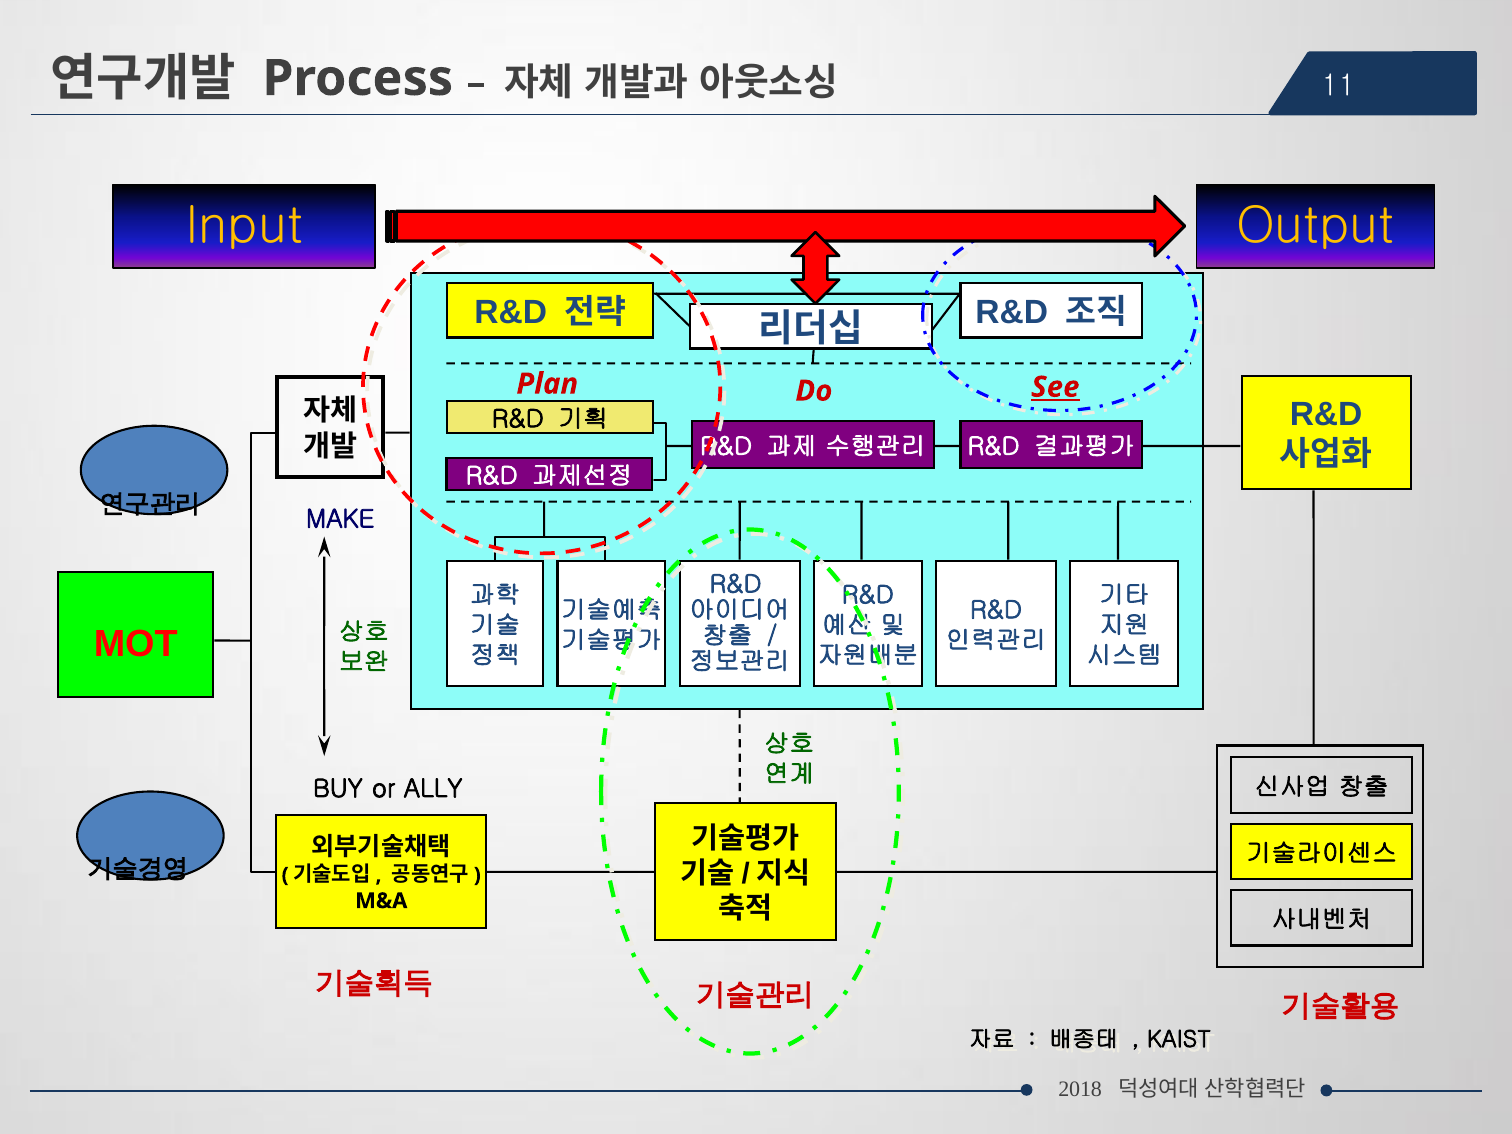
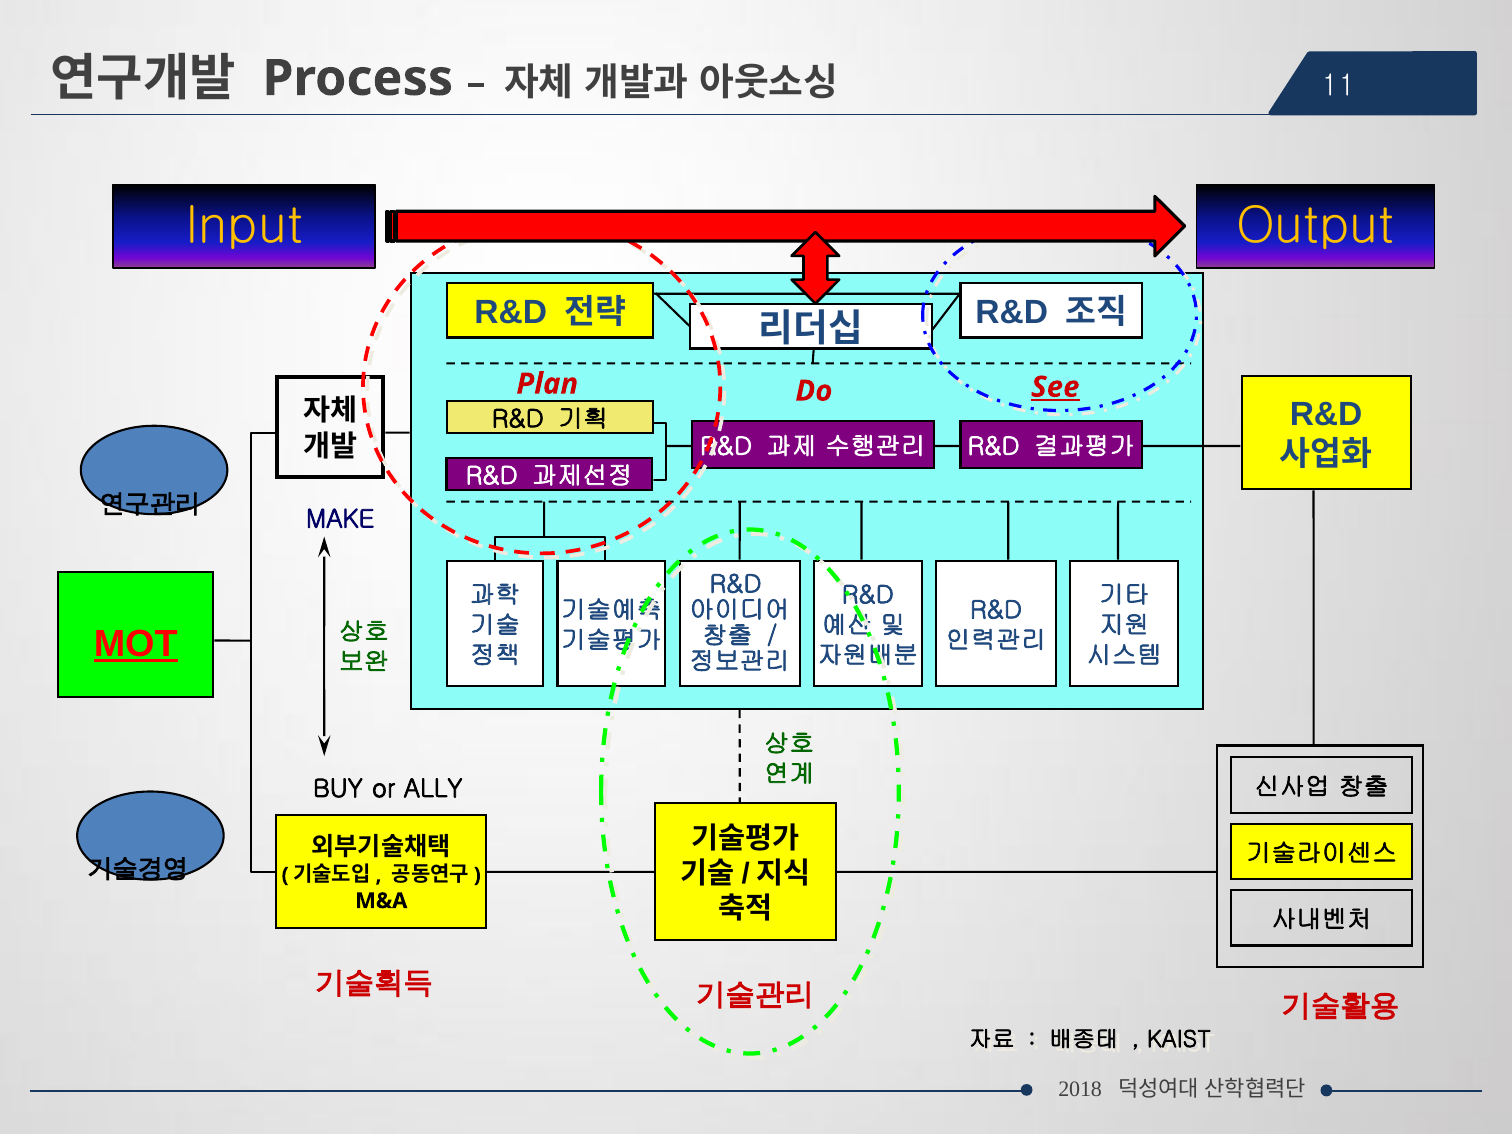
MOT underline: none -> present
